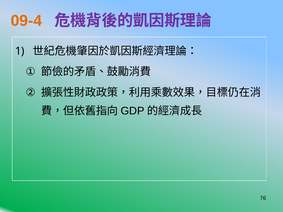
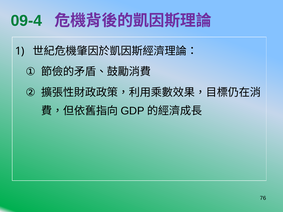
09-4 colour: orange -> green
